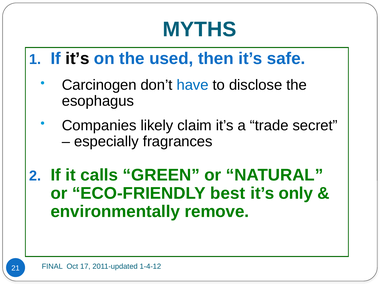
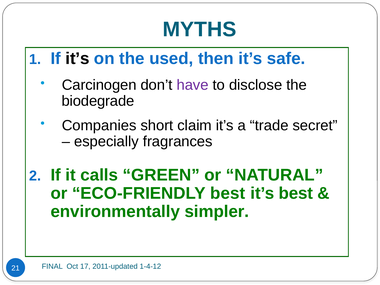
have colour: blue -> purple
esophagus: esophagus -> biodegrade
likely: likely -> short
it’s only: only -> best
remove: remove -> simpler
